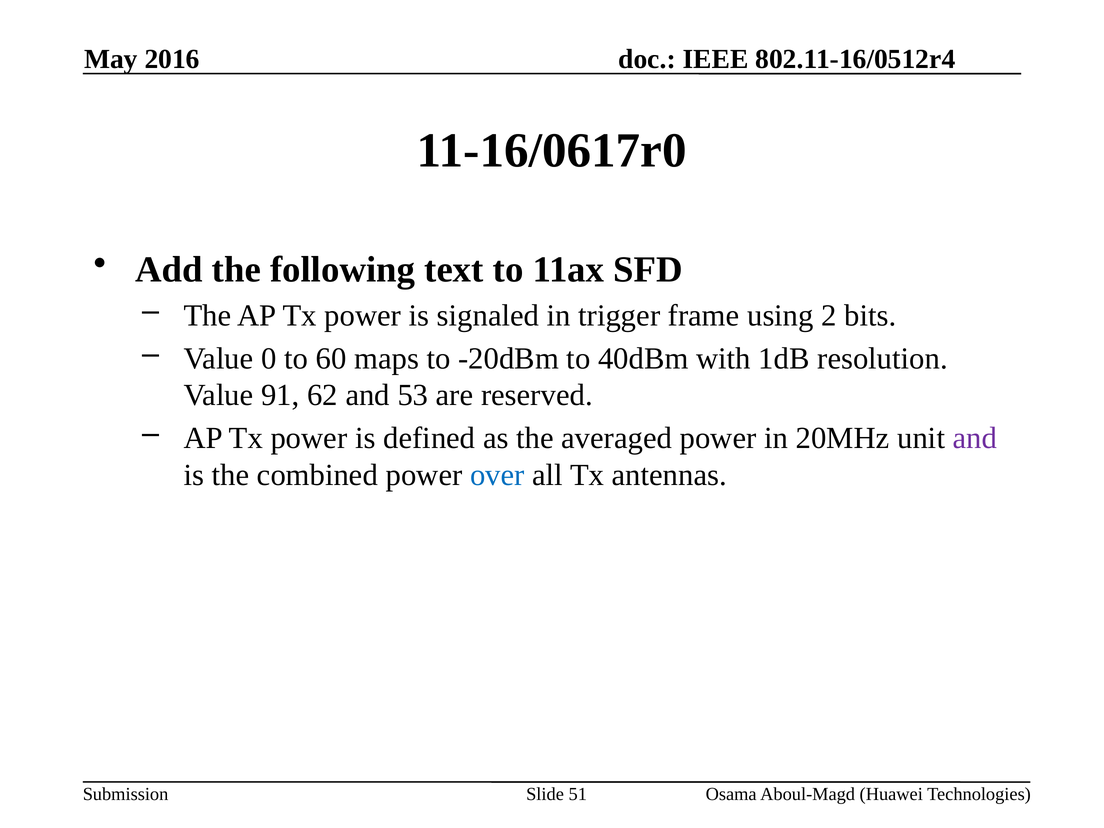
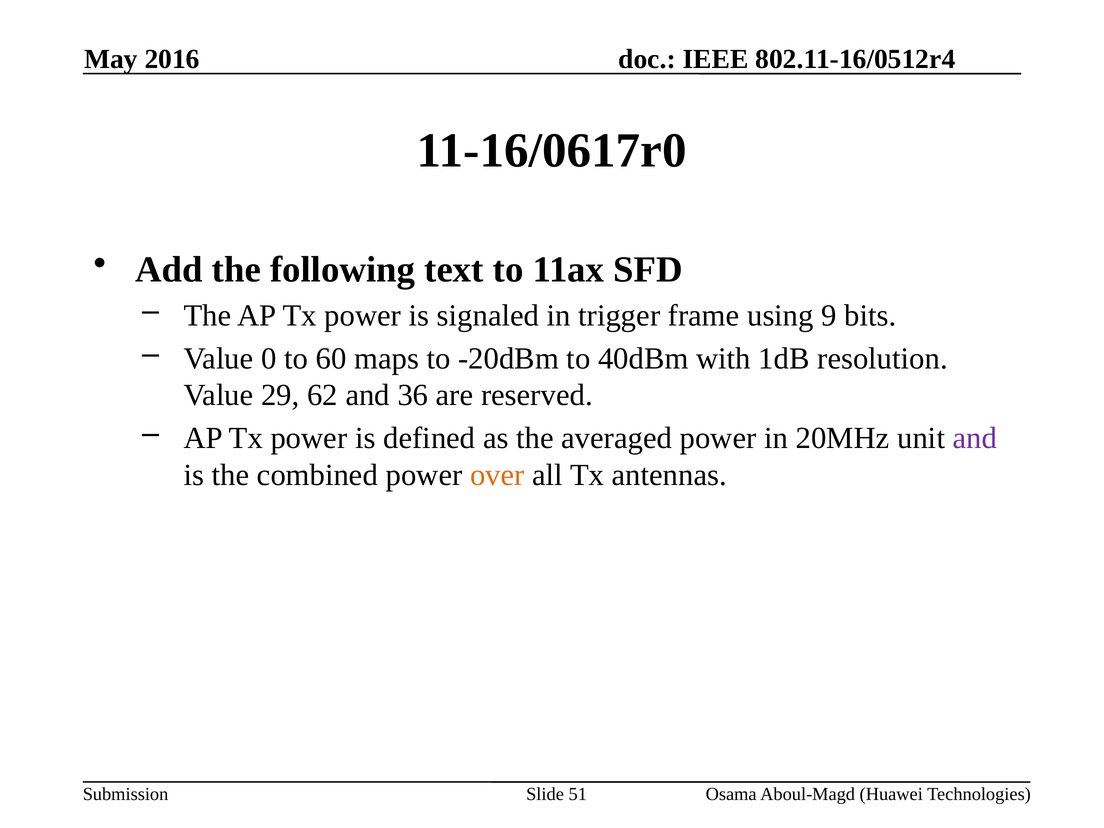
2: 2 -> 9
91: 91 -> 29
53: 53 -> 36
over colour: blue -> orange
